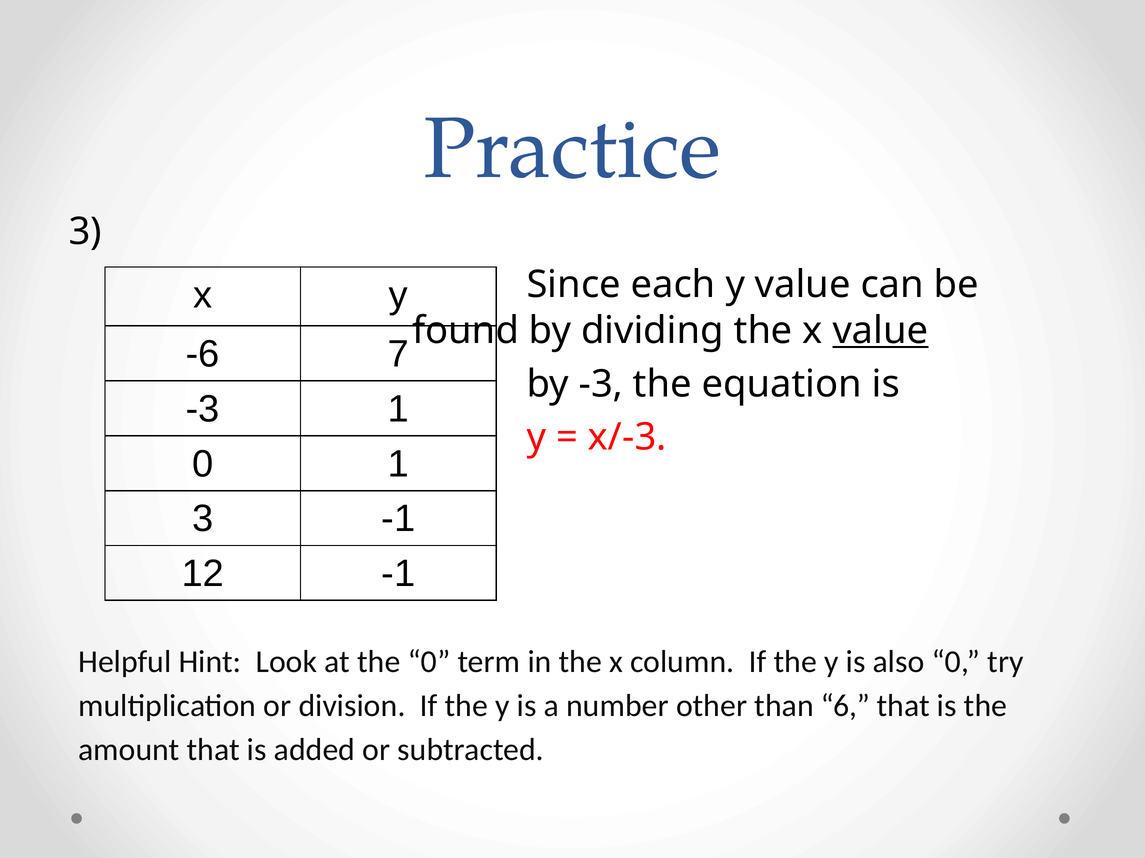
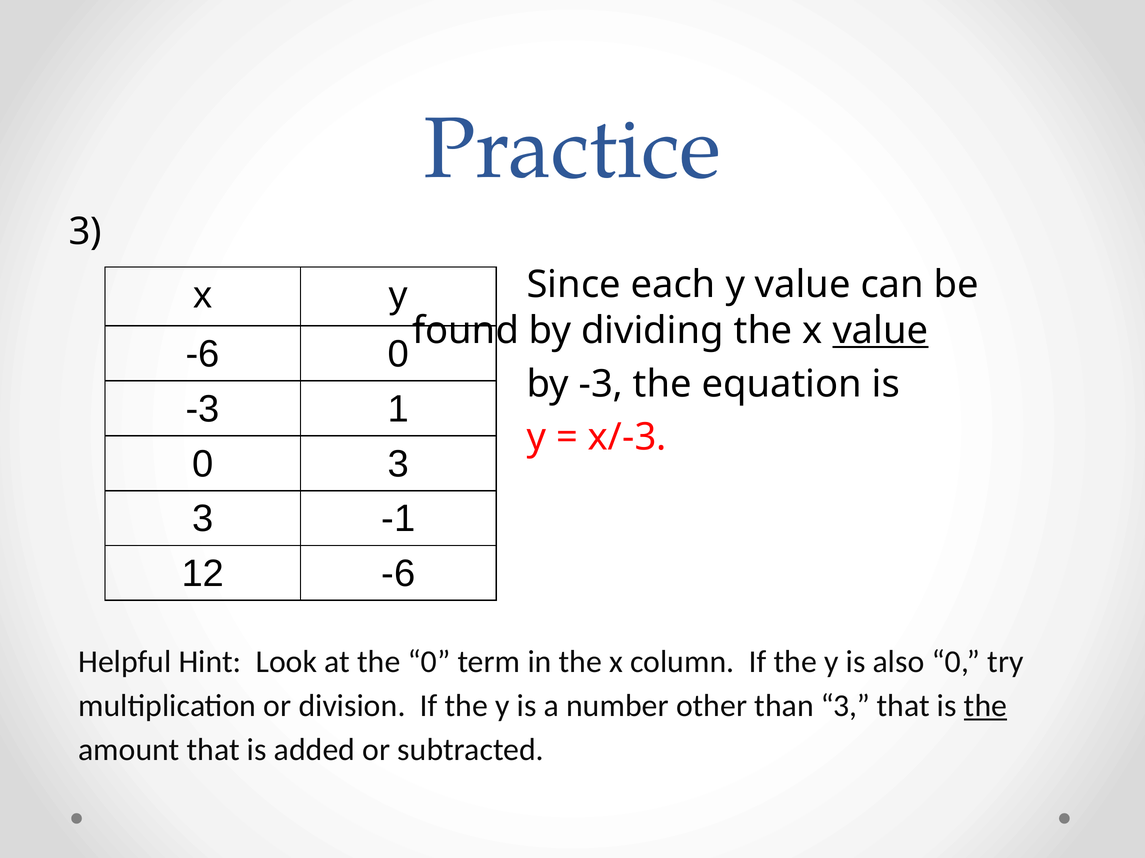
-6 7: 7 -> 0
0 1: 1 -> 3
12 -1: -1 -> -6
than 6: 6 -> 3
the at (985, 706) underline: none -> present
